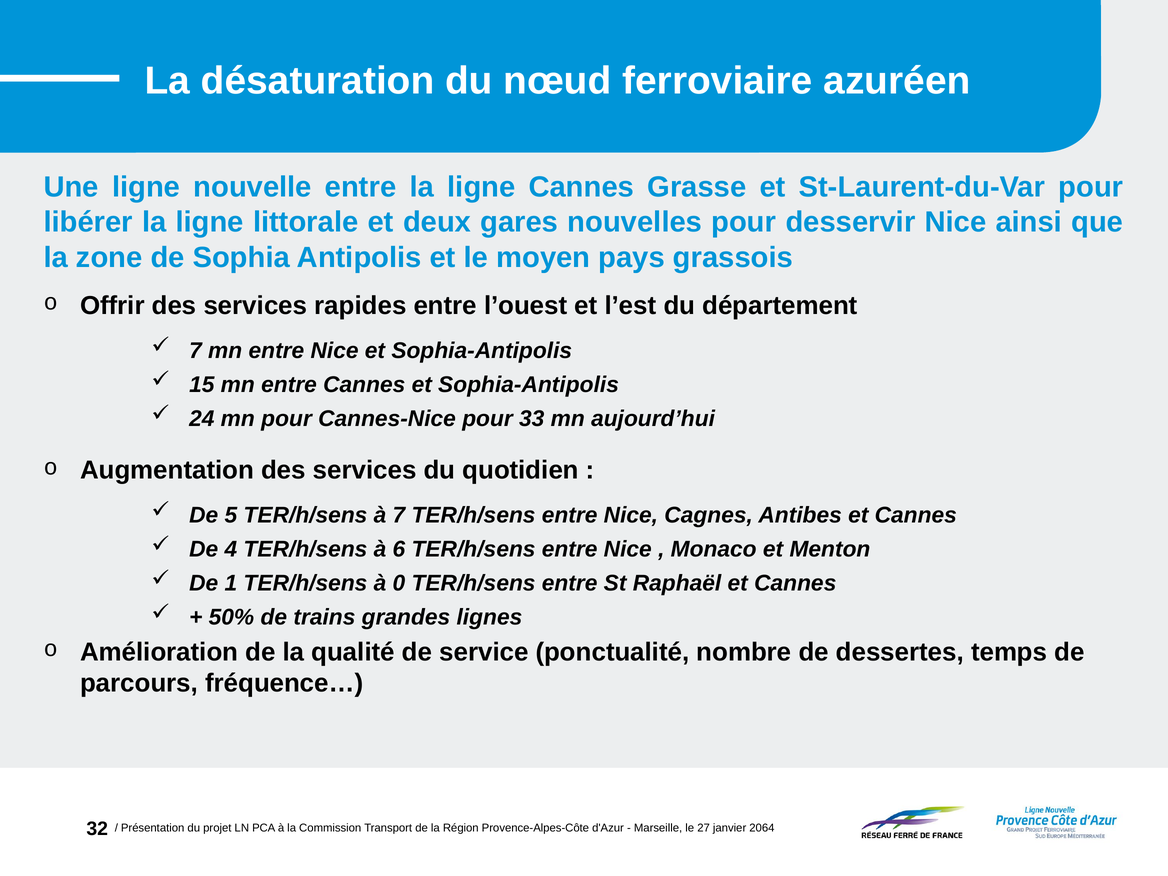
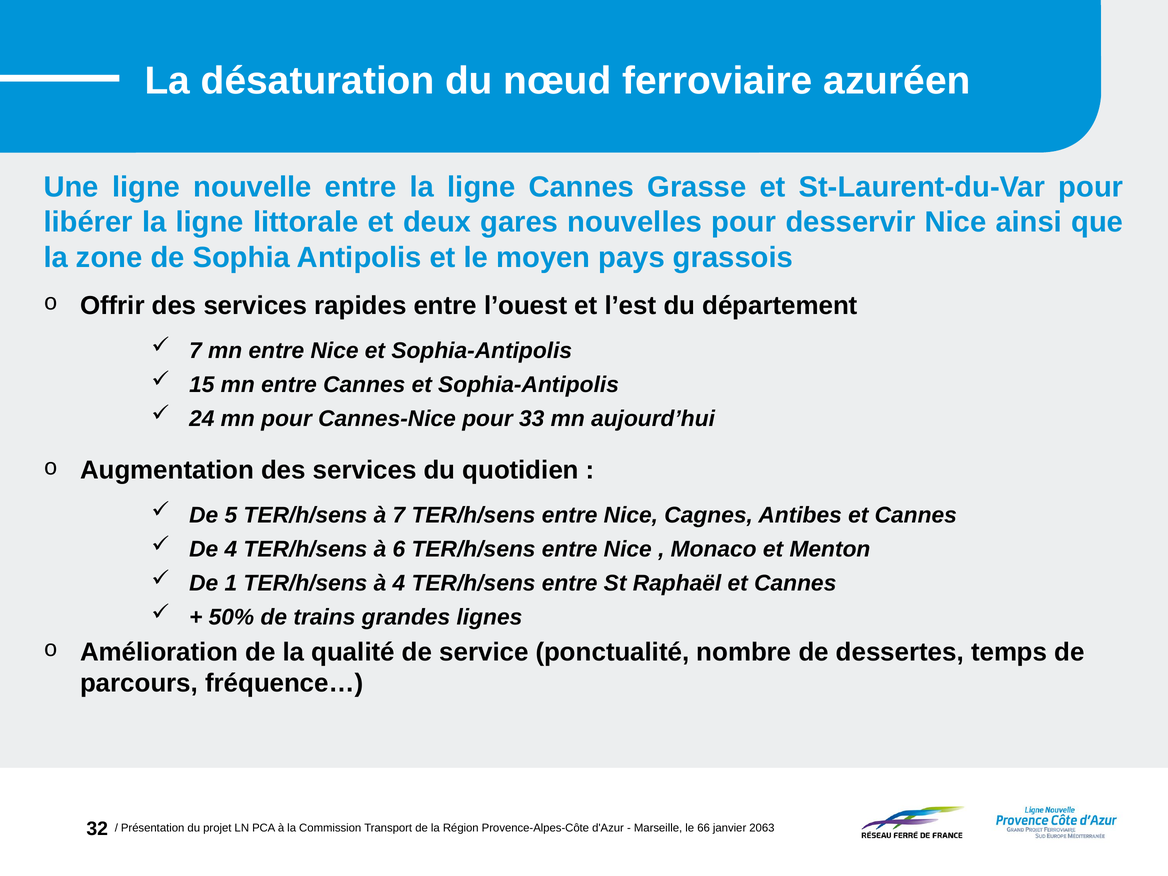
à 0: 0 -> 4
27: 27 -> 66
2064: 2064 -> 2063
